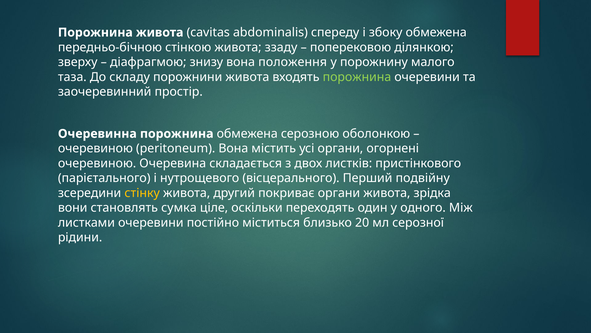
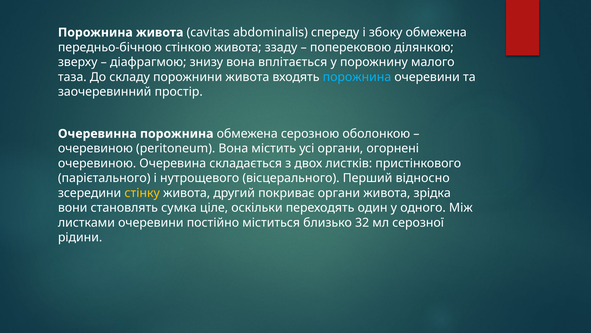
положення: положення -> вплітається
порожнина at (357, 77) colour: light green -> light blue
подвійну: подвійну -> відносно
20: 20 -> 32
